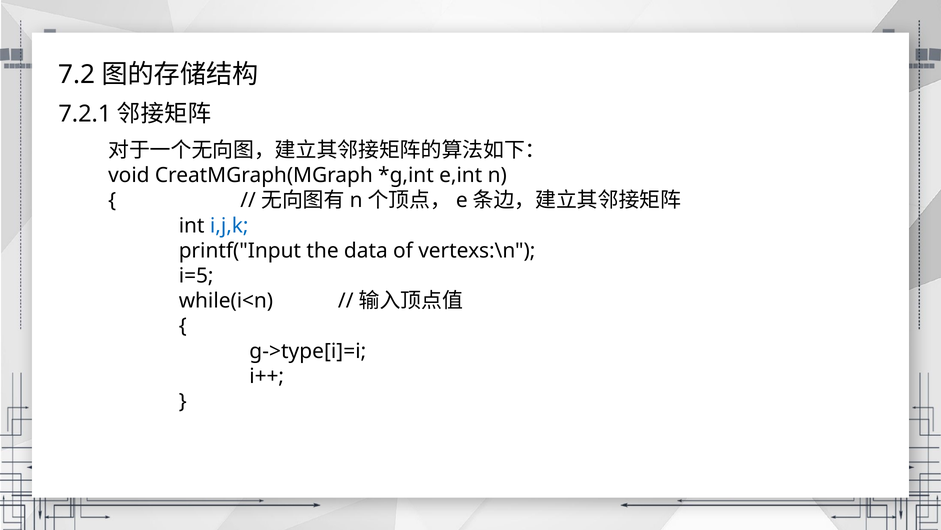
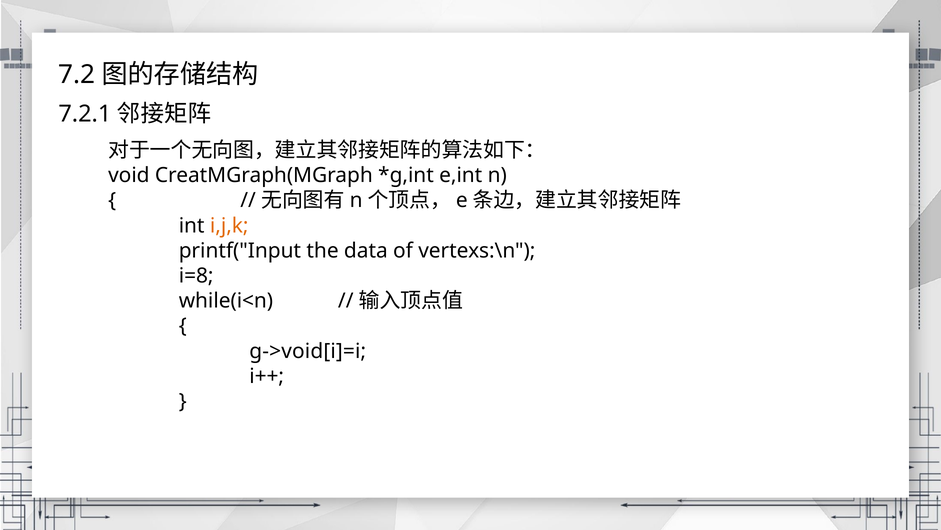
i,j,k colour: blue -> orange
i=5: i=5 -> i=8
g->type[i]=i: g->type[i]=i -> g->void[i]=i
